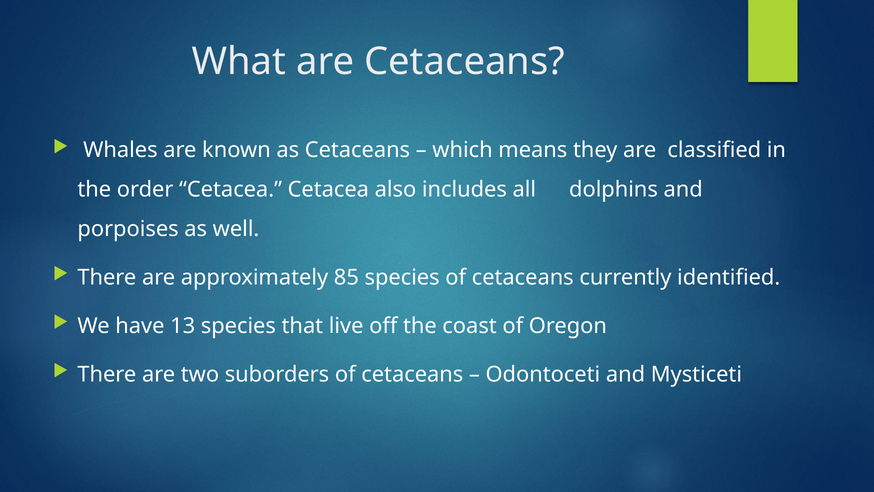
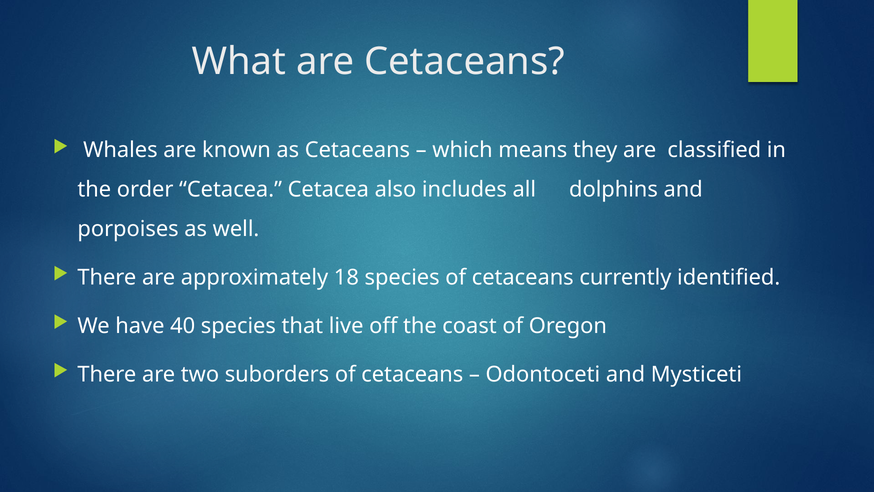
85: 85 -> 18
13: 13 -> 40
